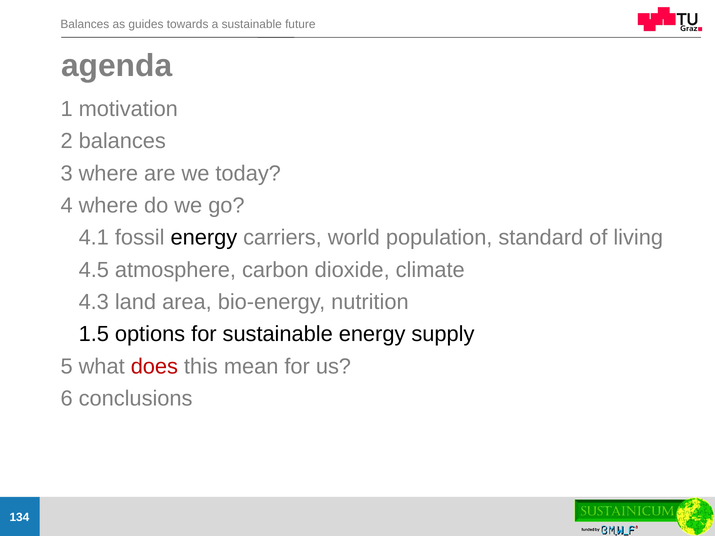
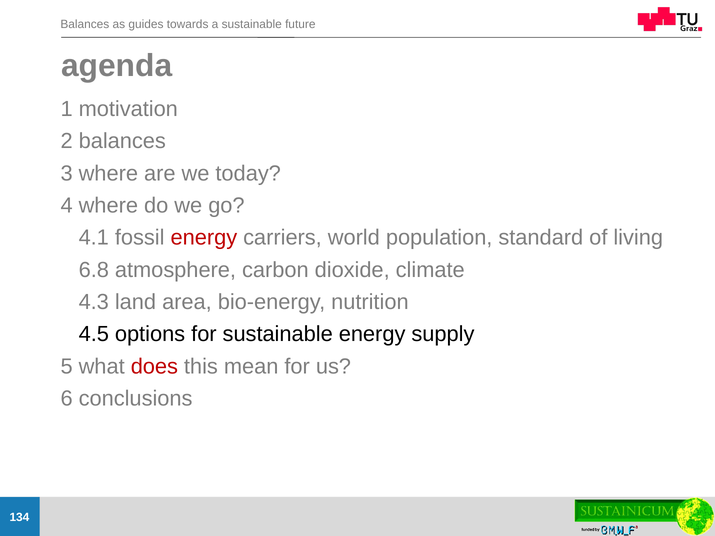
energy at (204, 238) colour: black -> red
4.5: 4.5 -> 6.8
1.5: 1.5 -> 4.5
